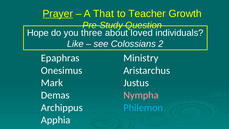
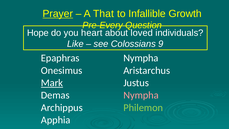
Teacher: Teacher -> Infallible
Pre-Study: Pre-Study -> Pre-Every
three: three -> heart
2: 2 -> 9
Epaphras Ministry: Ministry -> Nympha
Mark underline: none -> present
Philemon colour: light blue -> light green
